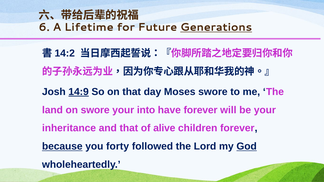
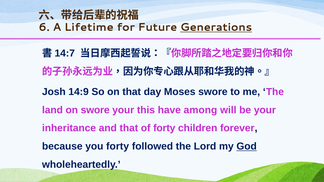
14:2: 14:2 -> 14:7
14:9 underline: present -> none
into: into -> this
have forever: forever -> among
of alive: alive -> forty
because underline: present -> none
